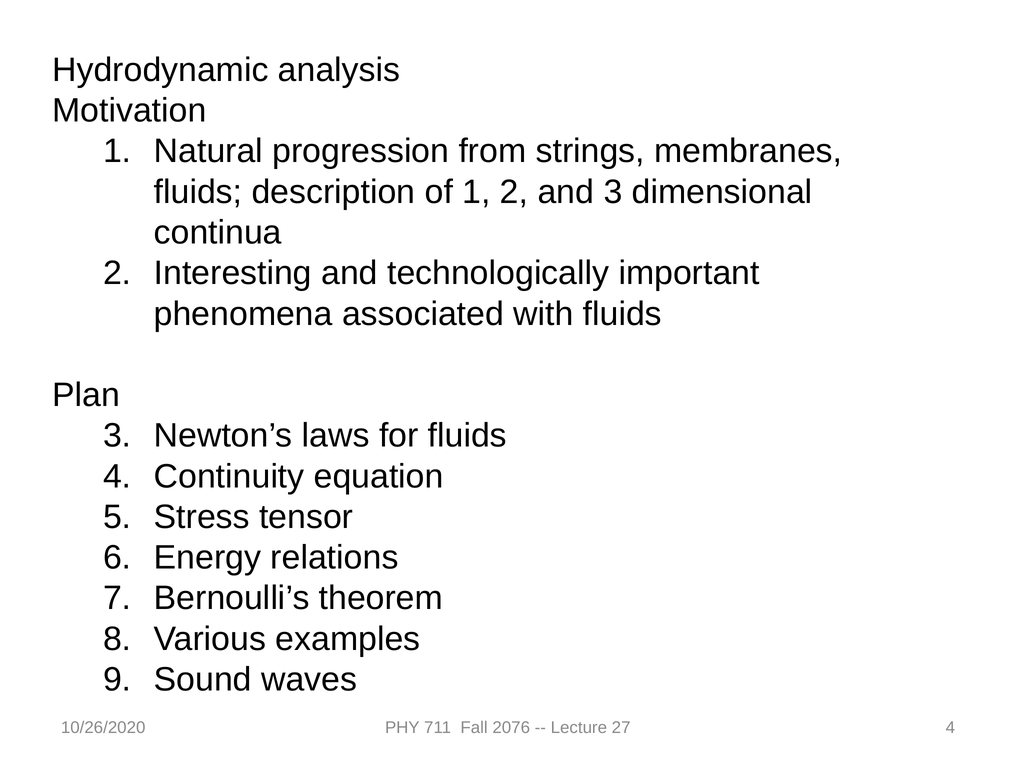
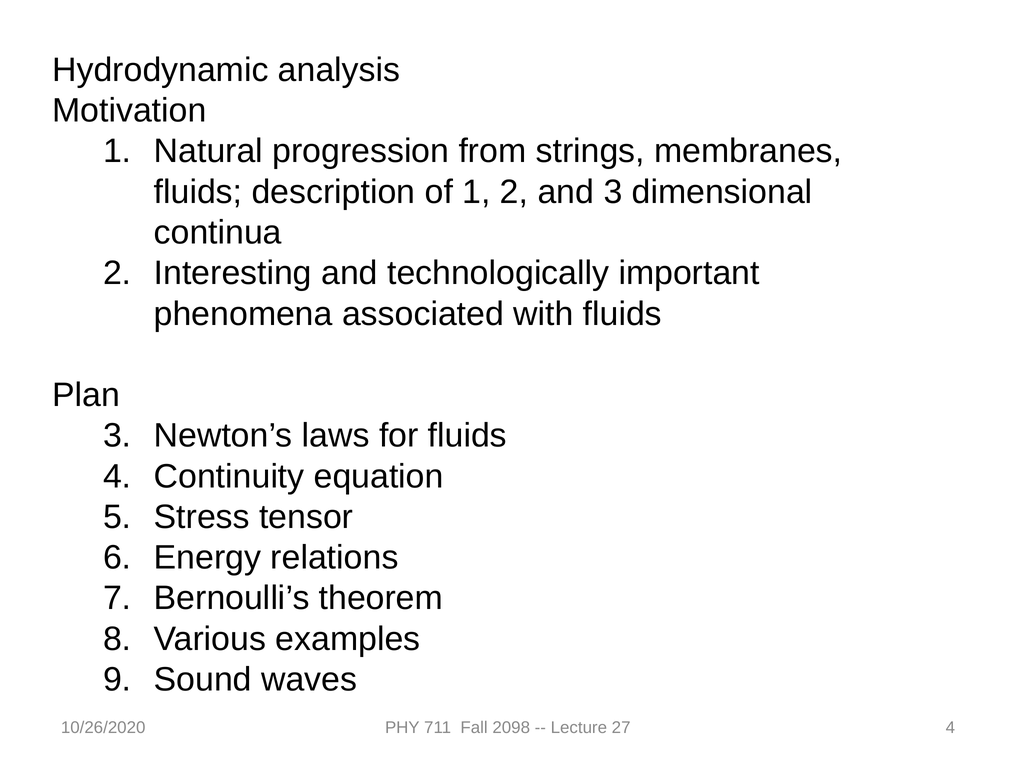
2076: 2076 -> 2098
